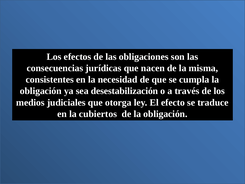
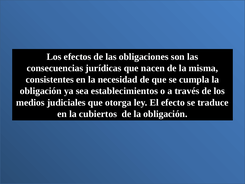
desestabilización: desestabilización -> establecimientos
